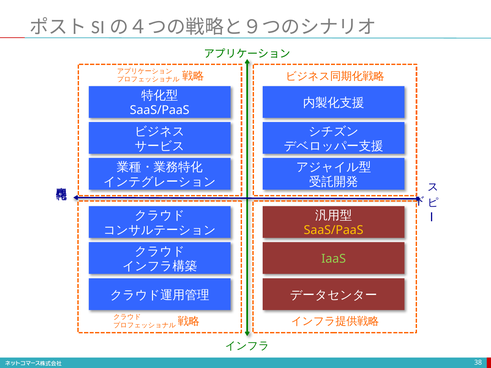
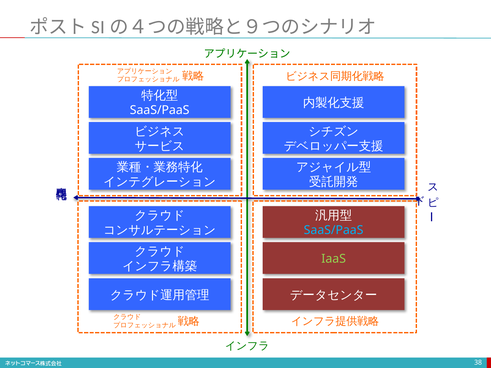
SaaS/PaaS at (334, 230) colour: yellow -> light blue
